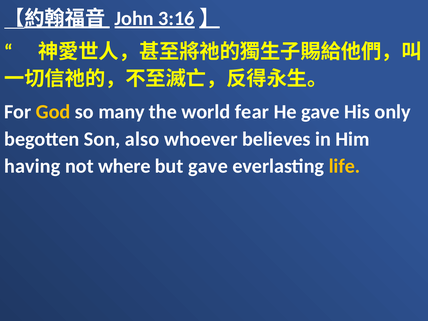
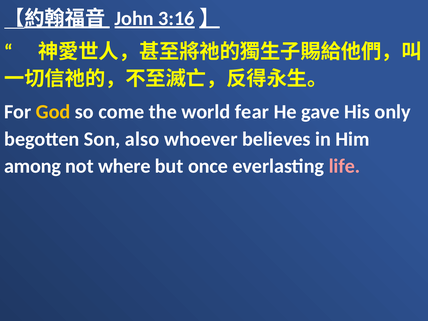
many: many -> come
having: having -> among
but gave: gave -> once
life colour: yellow -> pink
